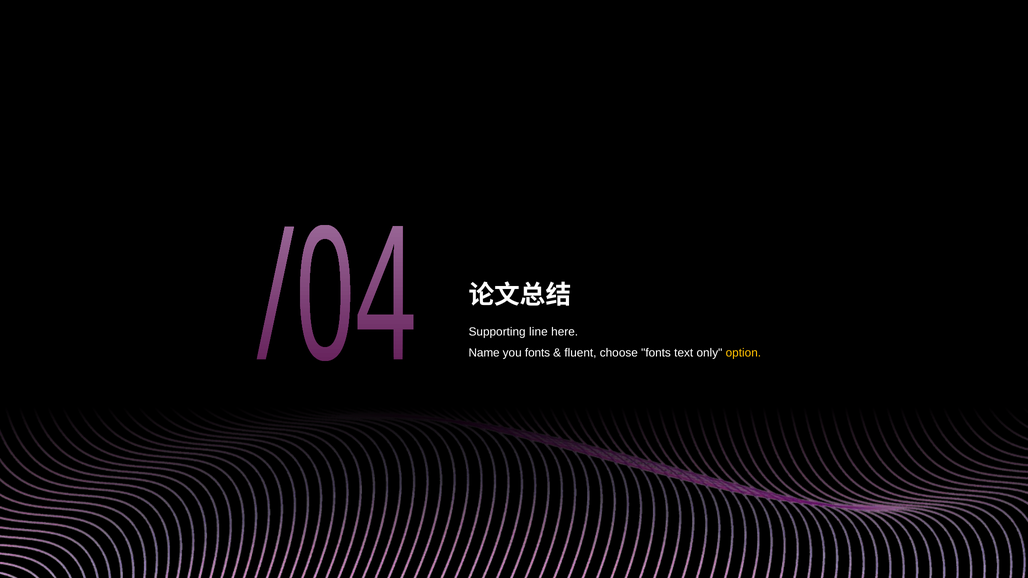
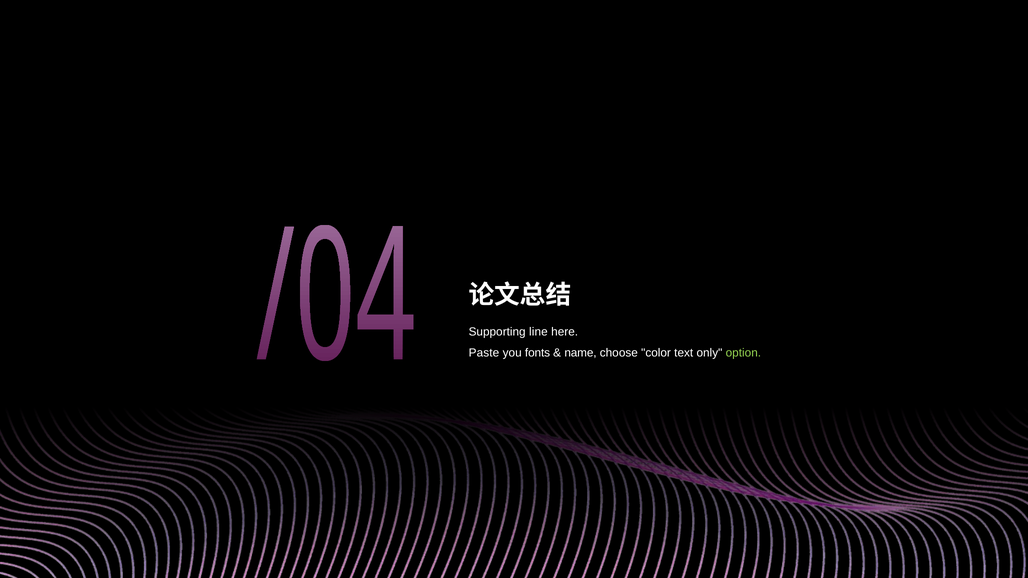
Name: Name -> Paste
fluent: fluent -> name
choose fonts: fonts -> color
option colour: yellow -> light green
